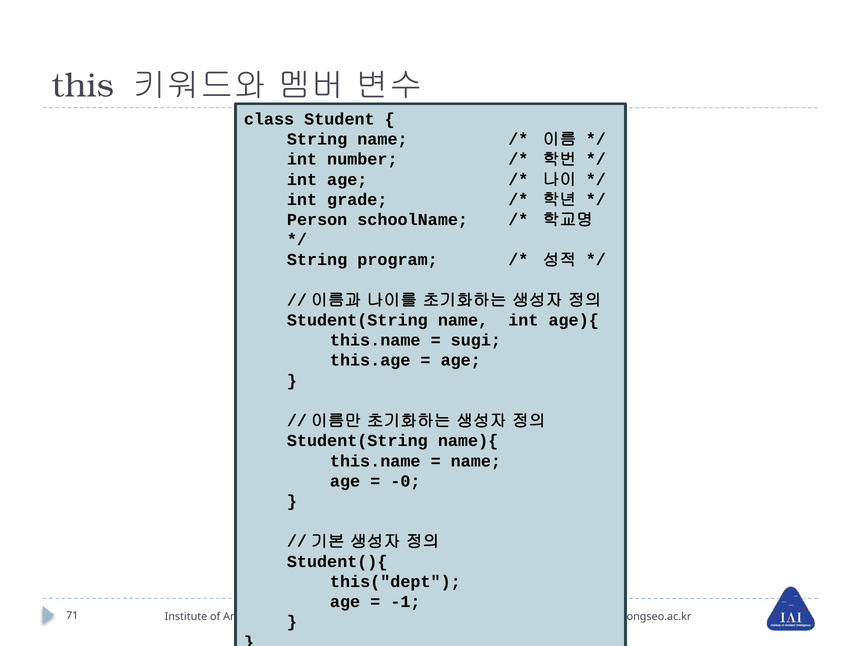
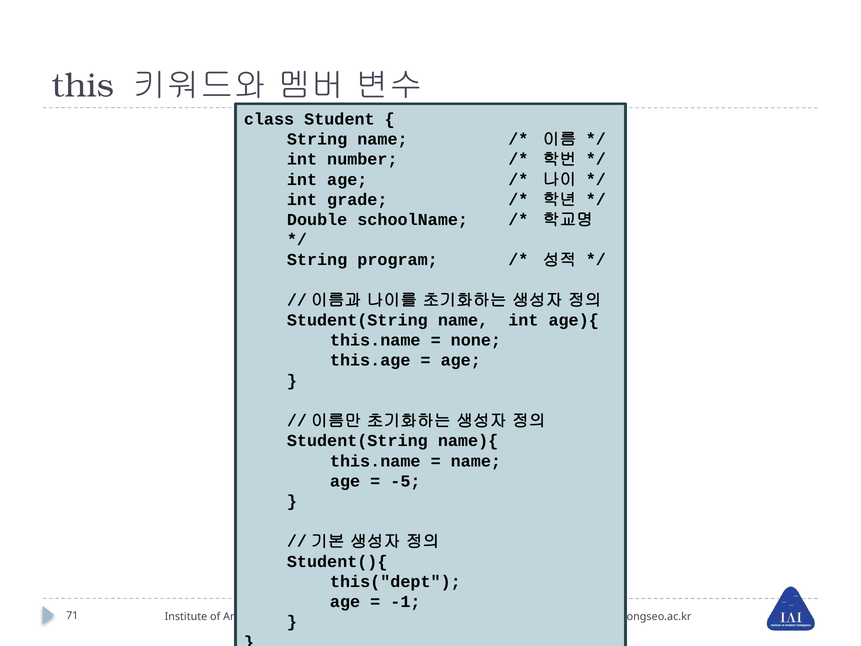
Person: Person -> Double
sugi: sugi -> none
-0: -0 -> -5
